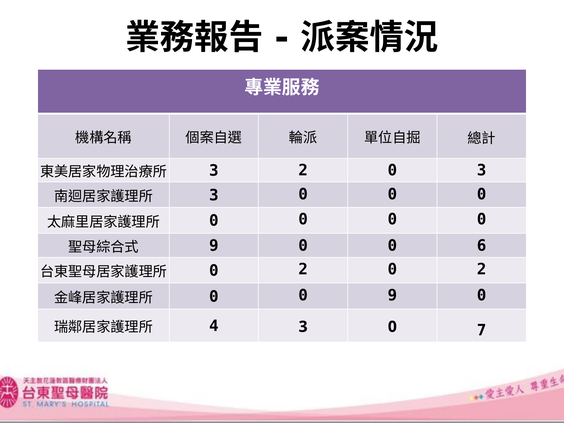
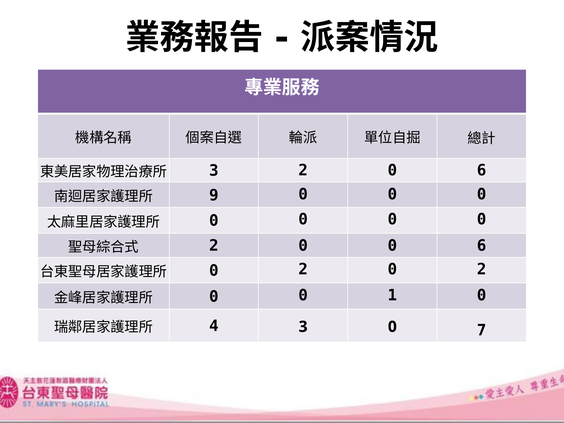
2 0 3: 3 -> 6
3 at (214, 195): 3 -> 9
9 at (214, 246): 9 -> 2
0 9: 9 -> 1
